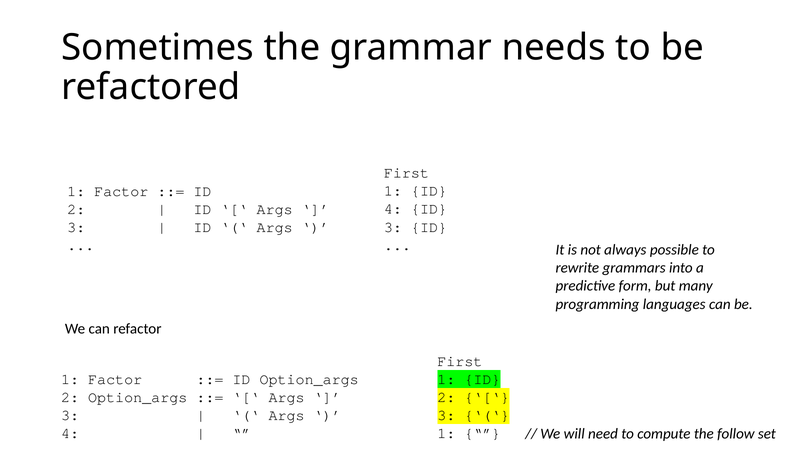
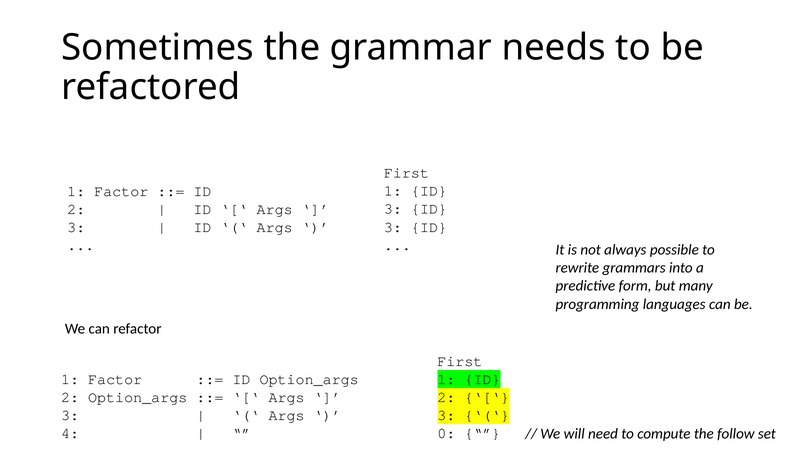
4 at (393, 209): 4 -> 3
1 at (446, 433): 1 -> 0
